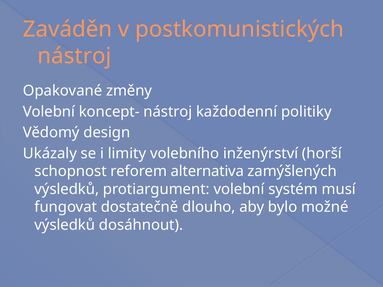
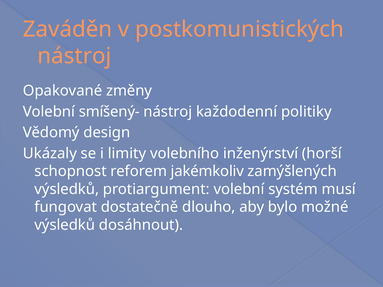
koncept-: koncept- -> smíšený-
alternativa: alternativa -> jakémkoliv
